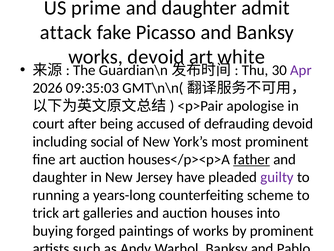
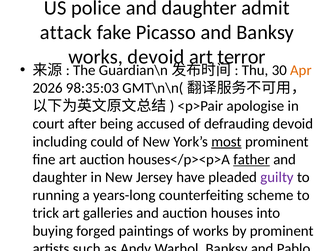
prime: prime -> police
white: white -> terror
Apr colour: purple -> orange
09:35:03: 09:35:03 -> 98:35:03
social: social -> could
most underline: none -> present
